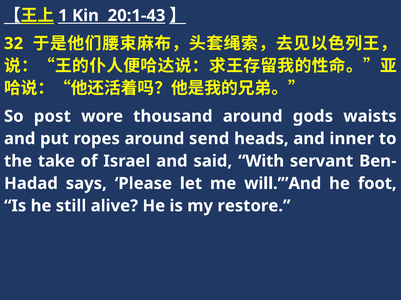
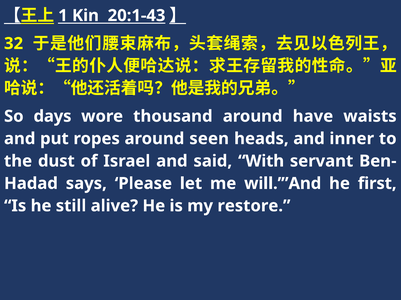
post: post -> days
gods: gods -> have
send: send -> seen
take: take -> dust
foot: foot -> first
